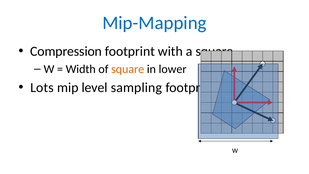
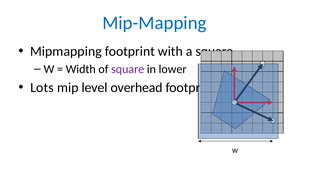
Compression: Compression -> Mipmapping
square at (128, 69) colour: orange -> purple
sampling: sampling -> overhead
